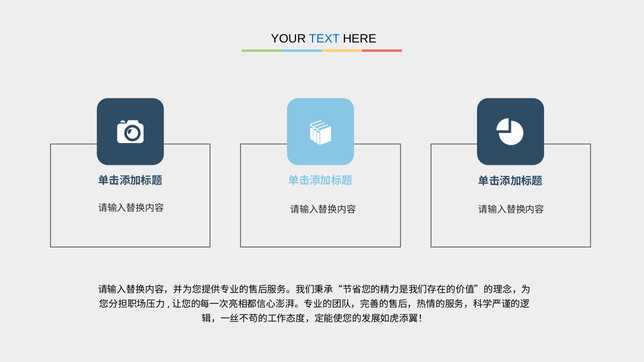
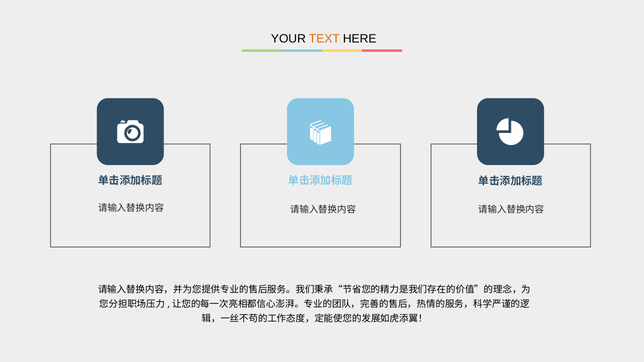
TEXT colour: blue -> orange
